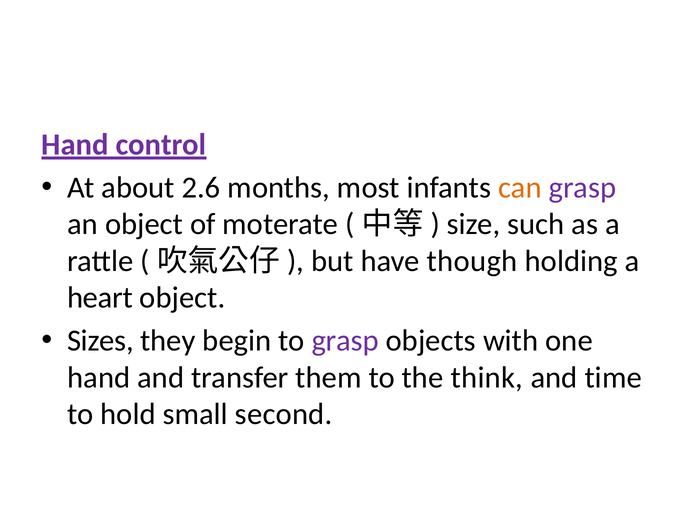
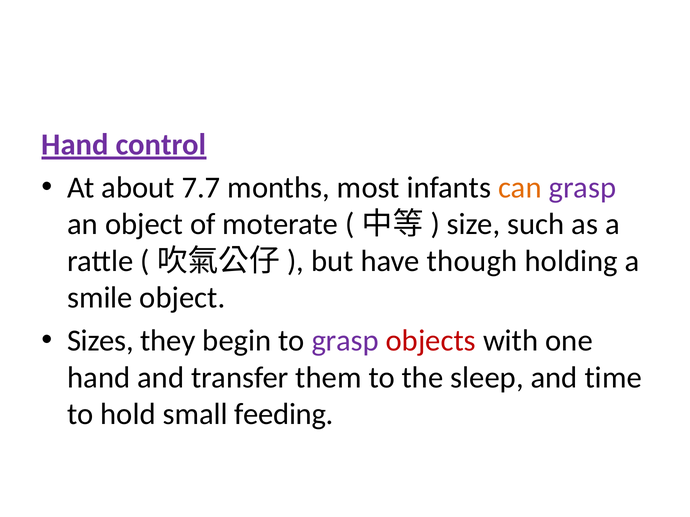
2.6: 2.6 -> 7.7
heart: heart -> smile
objects colour: black -> red
think: think -> sleep
second: second -> feeding
